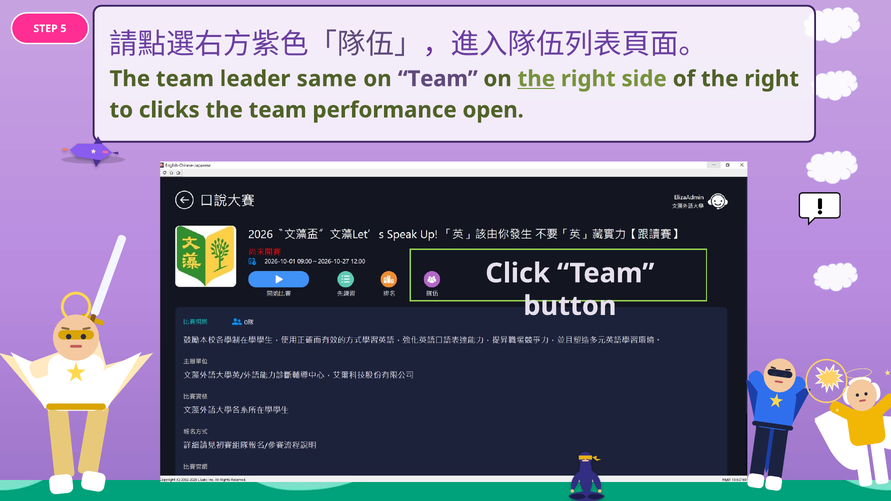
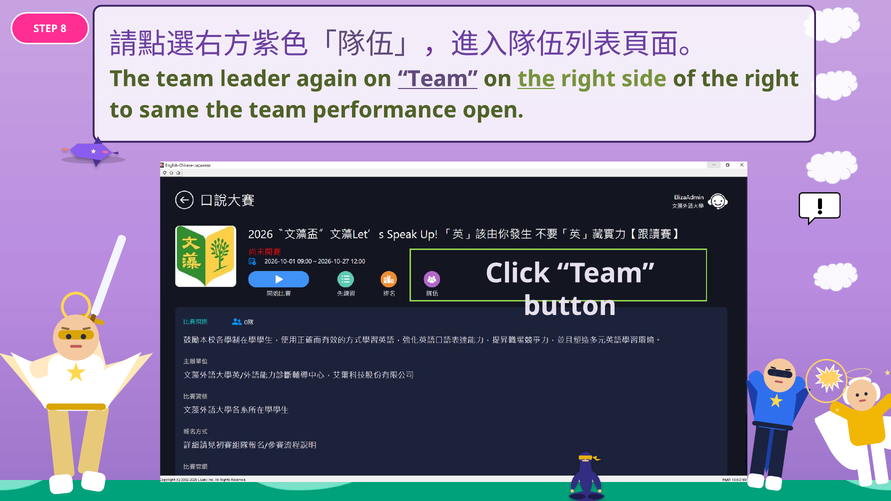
5: 5 -> 8
same: same -> again
Team at (438, 79) underline: none -> present
clicks: clicks -> same
